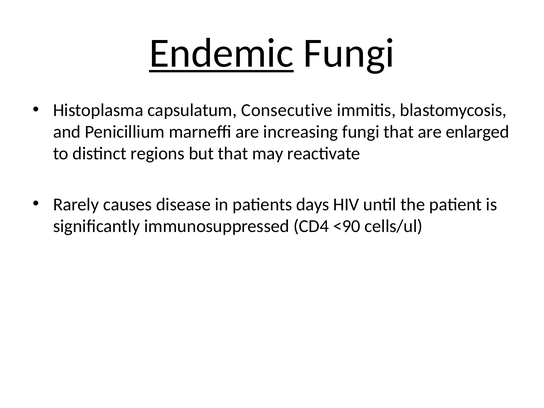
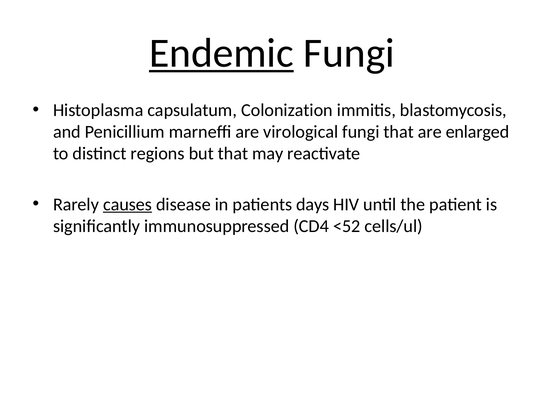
Consecutive: Consecutive -> Colonization
increasing: increasing -> virological
causes underline: none -> present
<90: <90 -> <52
